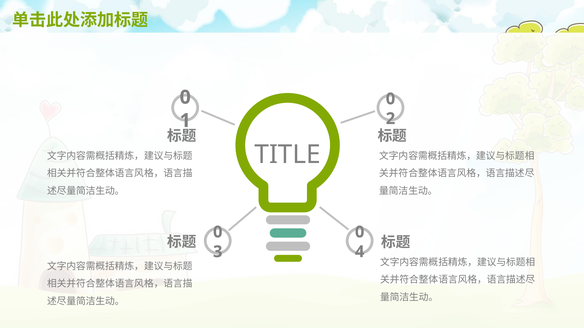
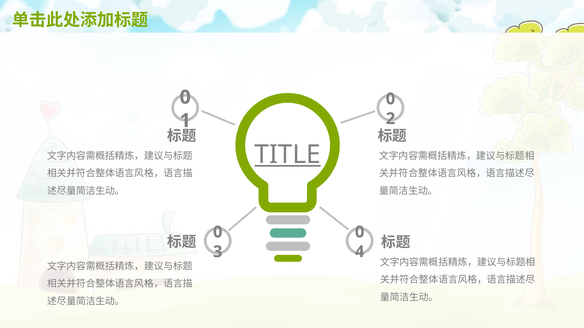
TITLE underline: none -> present
